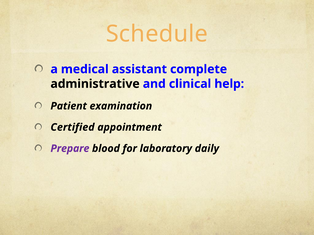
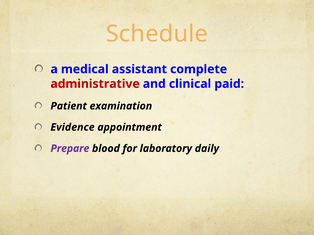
administrative colour: black -> red
help: help -> paid
Certified: Certified -> Evidence
